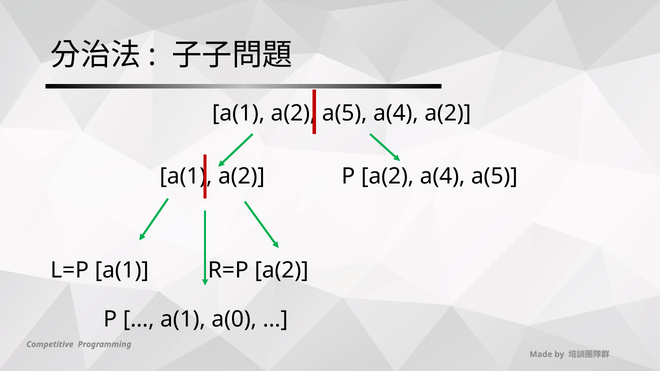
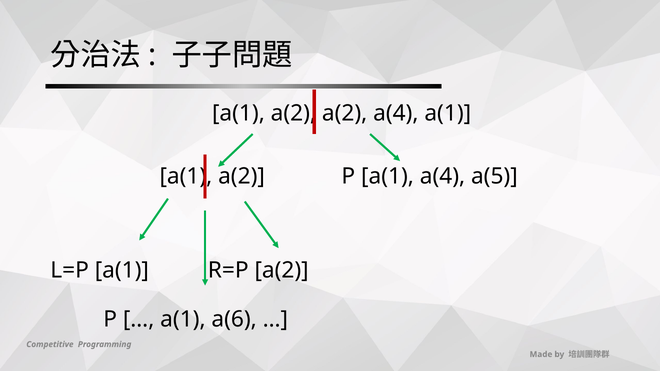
a(5 at (345, 113): a(5 -> a(2
a(4 a(2: a(2 -> a(1
P a(2: a(2 -> a(1
a(0: a(0 -> a(6
